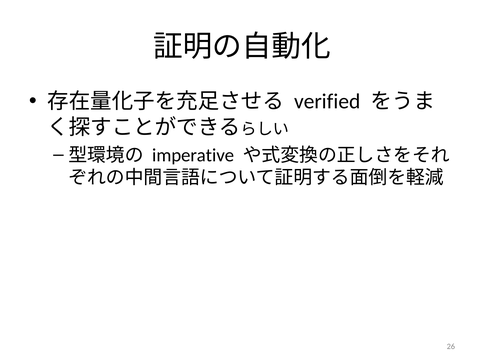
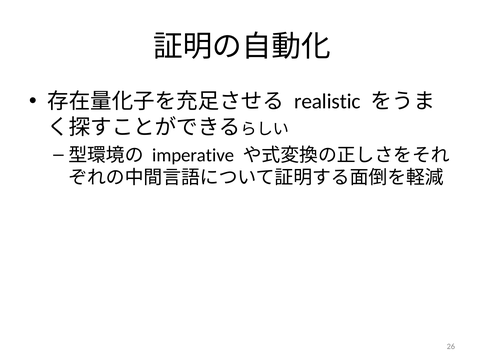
verified: verified -> realistic
